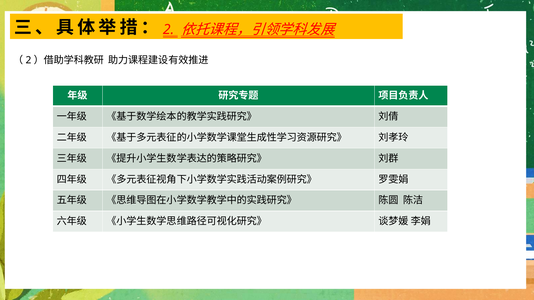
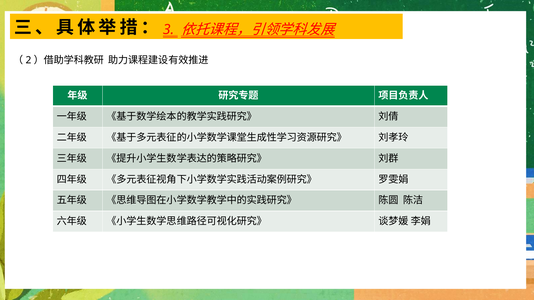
2: 2 -> 3
